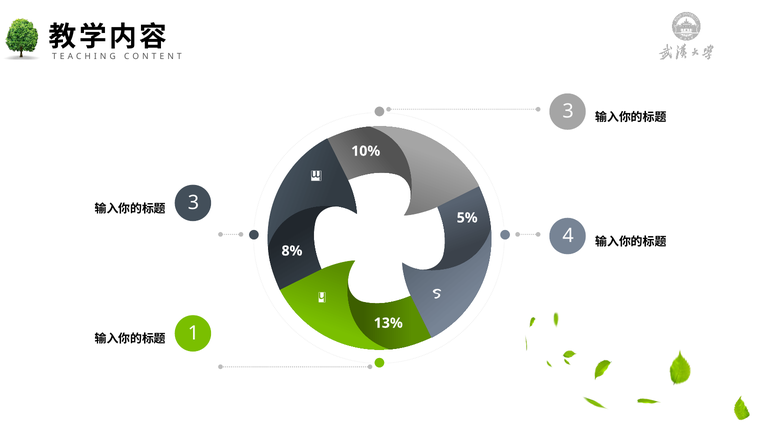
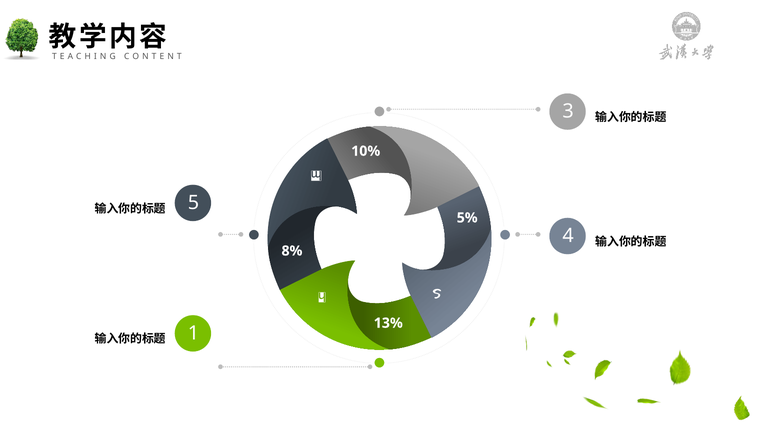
3 at (193, 203): 3 -> 5
